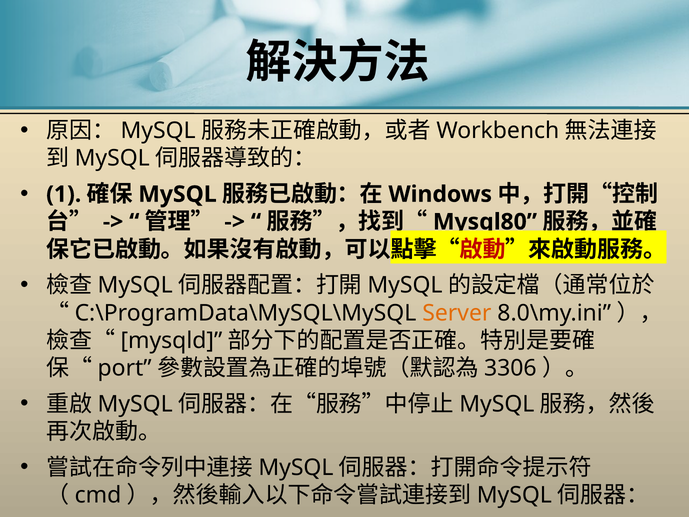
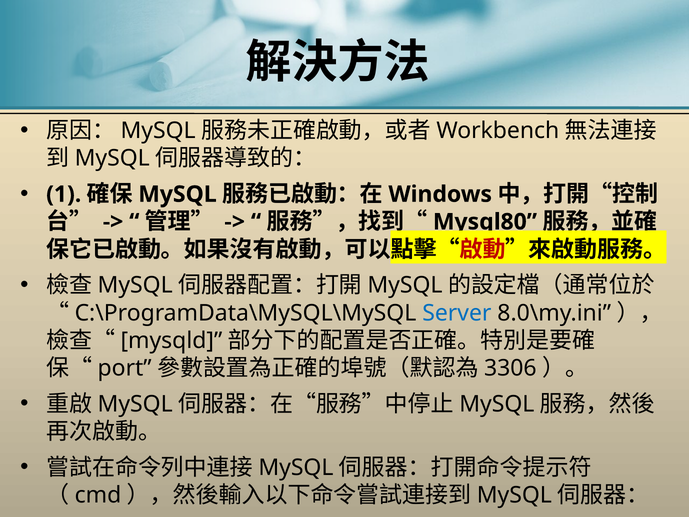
Server colour: orange -> blue
